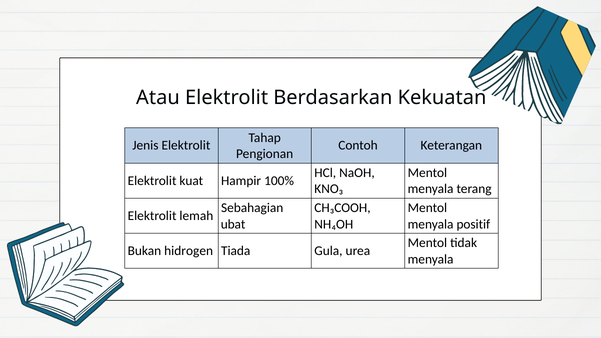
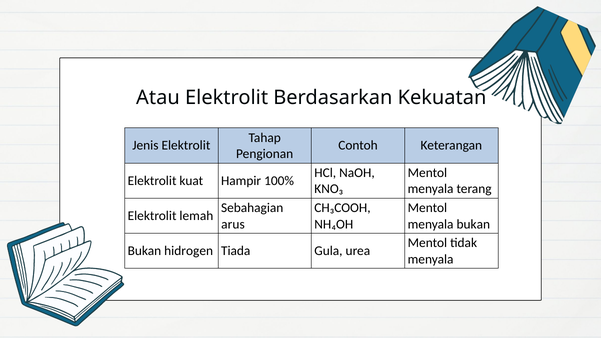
ubat: ubat -> arus
menyala positif: positif -> bukan
